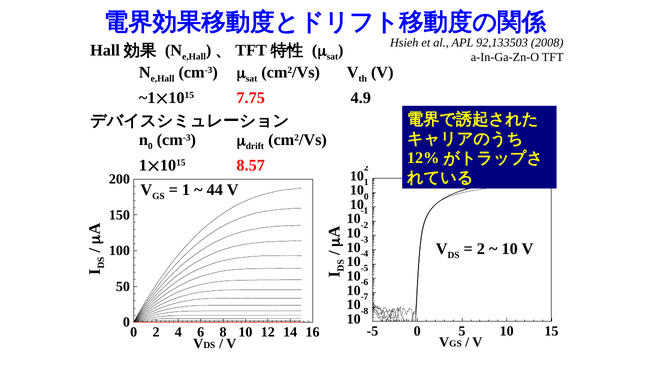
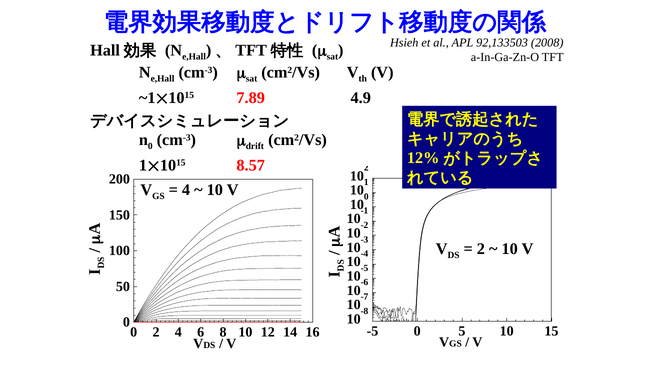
7.75: 7.75 -> 7.89
1 at (186, 190): 1 -> 4
44 at (215, 190): 44 -> 10
